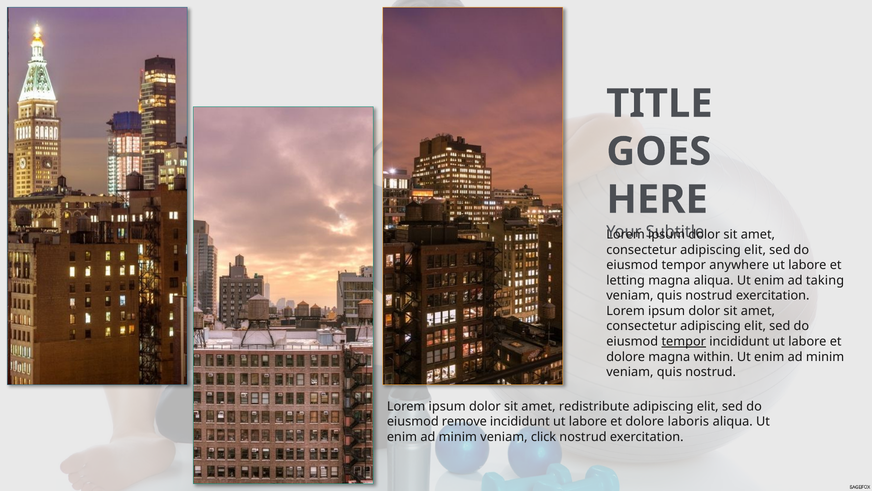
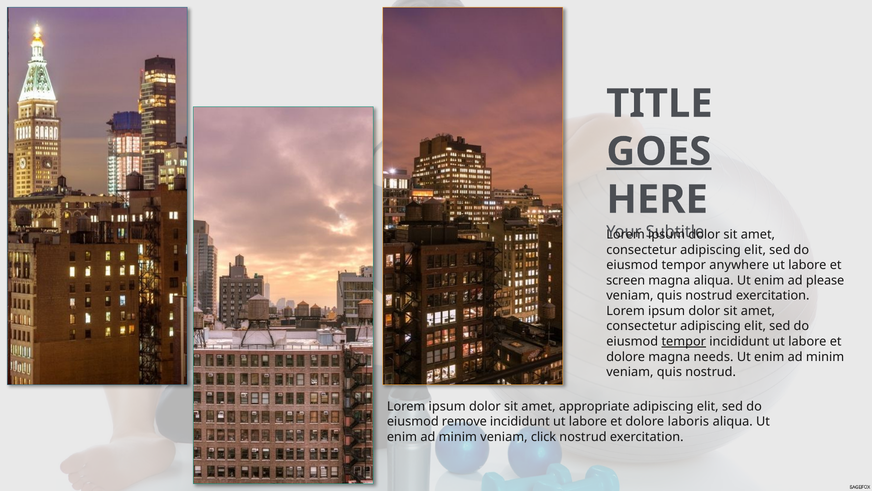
GOES underline: none -> present
letting: letting -> screen
taking: taking -> please
within: within -> needs
redistribute: redistribute -> appropriate
